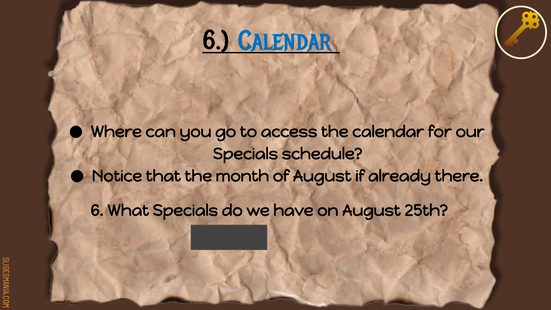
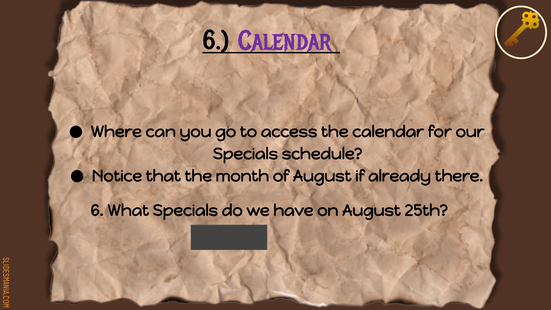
Calendar at (284, 41) colour: blue -> purple
